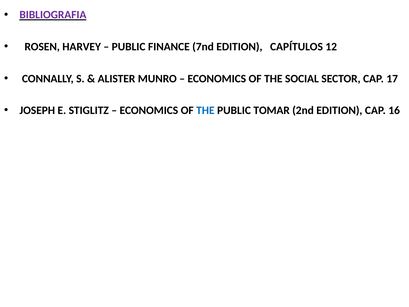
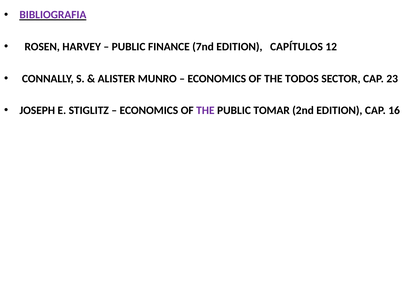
SOCIAL: SOCIAL -> TODOS
17: 17 -> 23
THE at (205, 110) colour: blue -> purple
